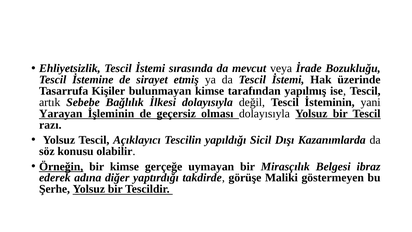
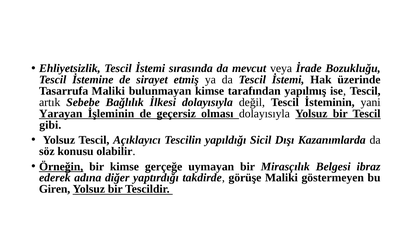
Tasarrufa Kişiler: Kişiler -> Maliki
razı: razı -> gibi
Şerhe: Şerhe -> Giren
